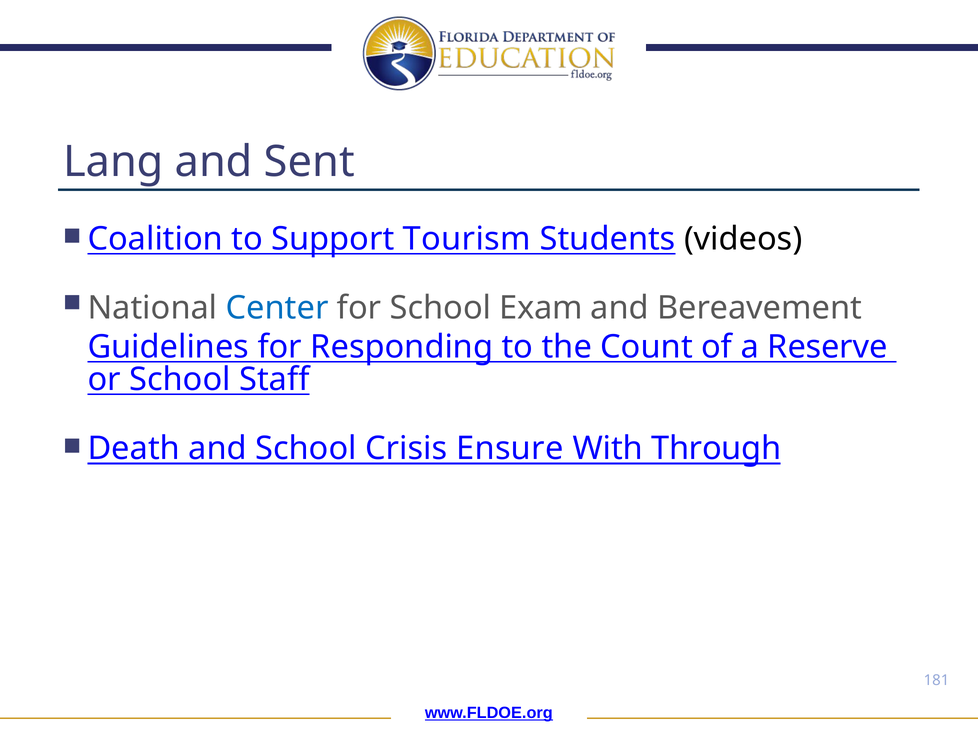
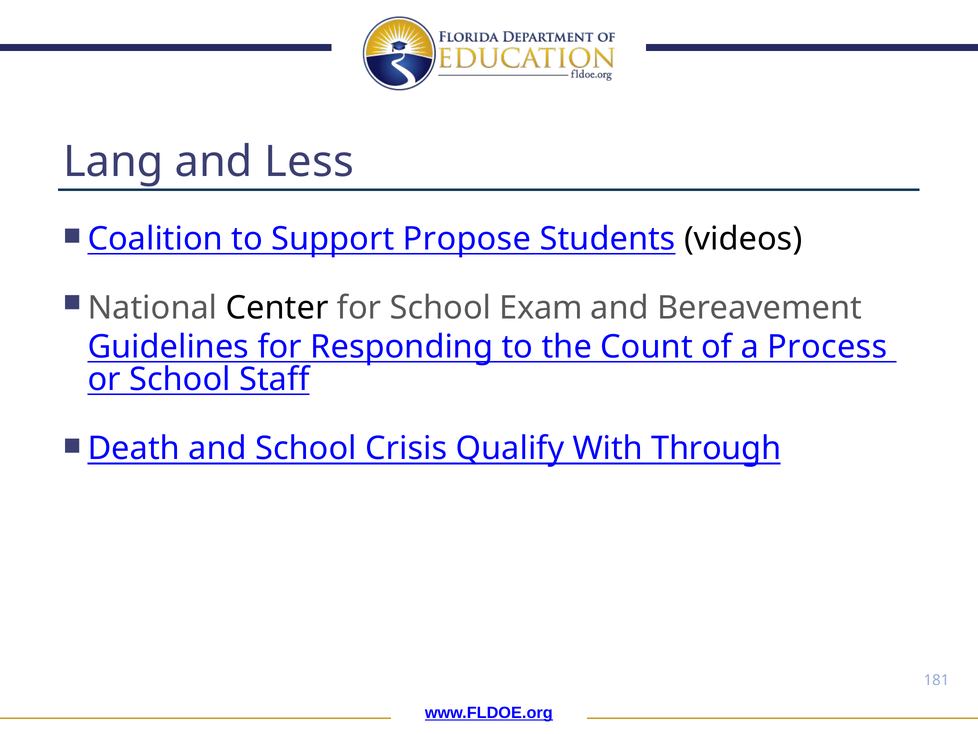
Sent: Sent -> Less
Tourism: Tourism -> Propose
Center colour: blue -> black
Reserve: Reserve -> Process
Ensure: Ensure -> Qualify
